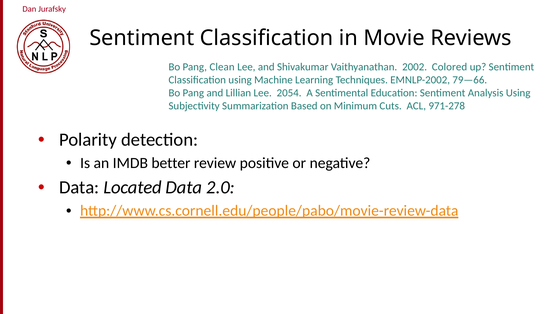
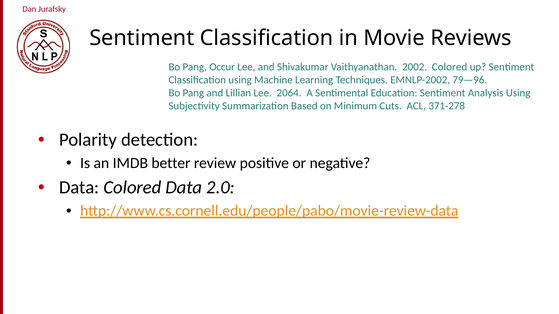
Clean: Clean -> Occur
79—66: 79—66 -> 79—96
2054: 2054 -> 2064
971-278: 971-278 -> 371-278
Data Located: Located -> Colored
